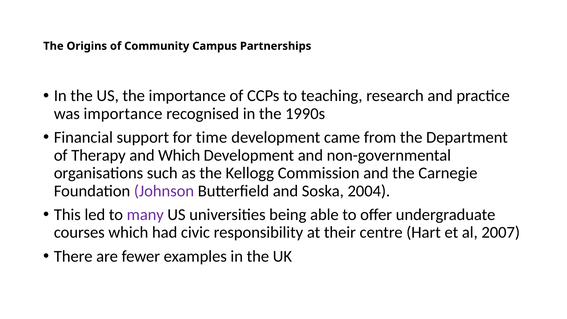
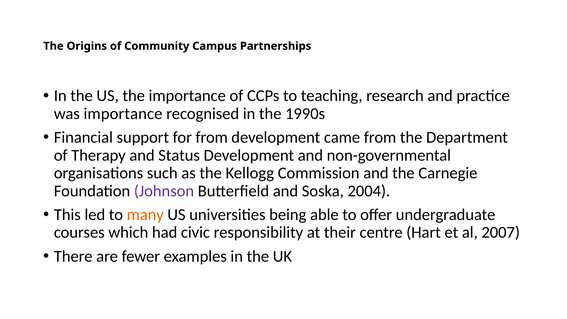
for time: time -> from
and Which: Which -> Status
many colour: purple -> orange
